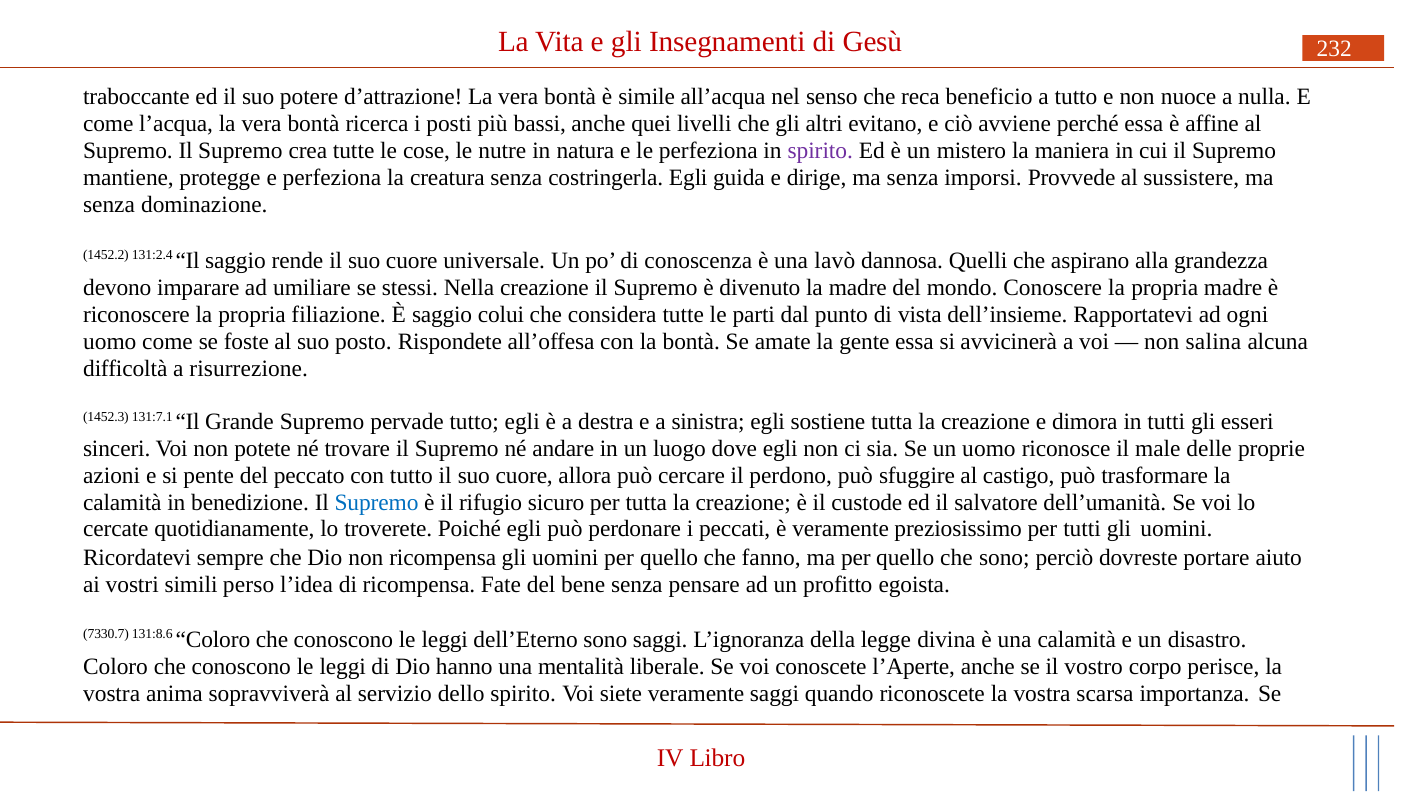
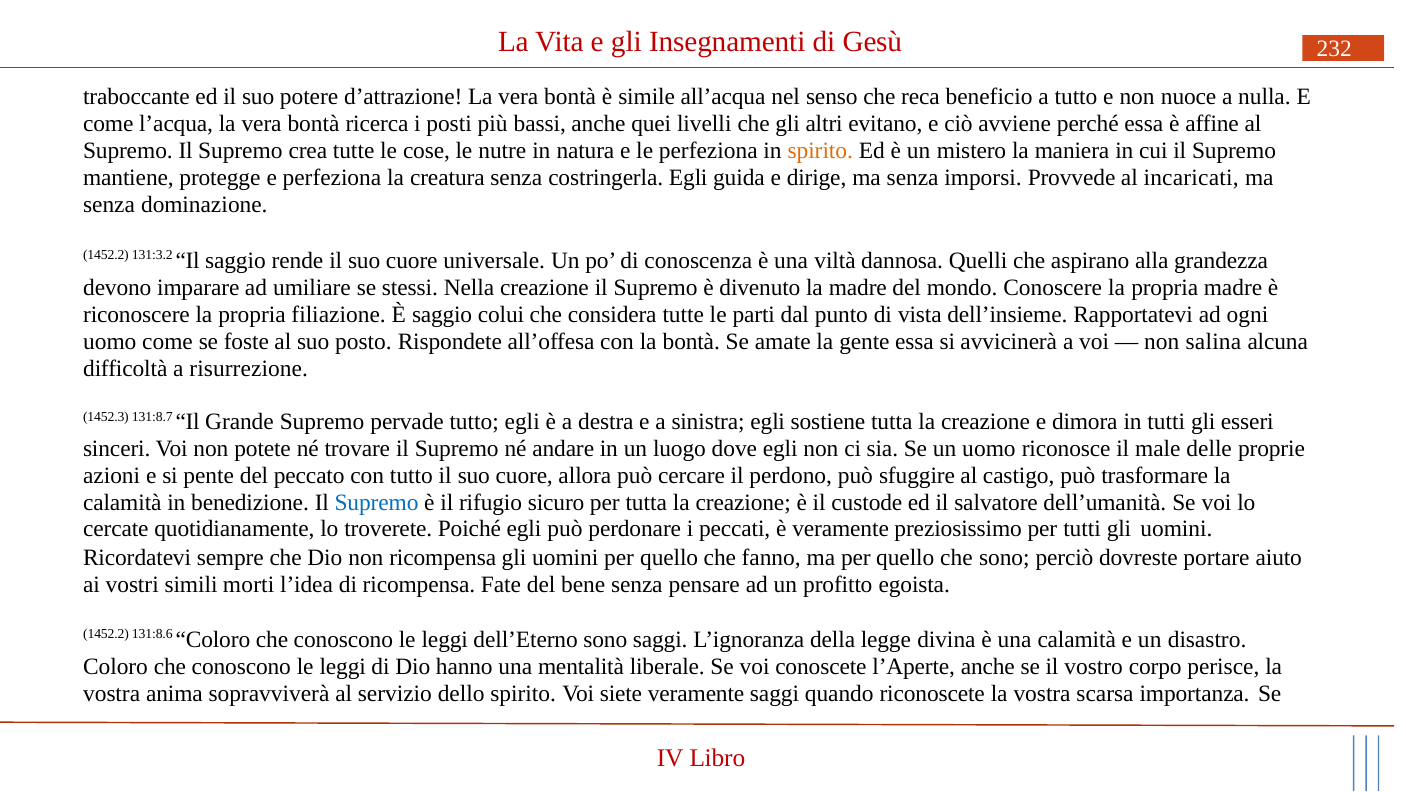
spirito at (820, 151) colour: purple -> orange
sussistere: sussistere -> incaricati
131:2.4: 131:2.4 -> 131:3.2
lavò: lavò -> viltà
131:7.1: 131:7.1 -> 131:8.7
perso: perso -> morti
7330.7 at (106, 634): 7330.7 -> 1452.2
